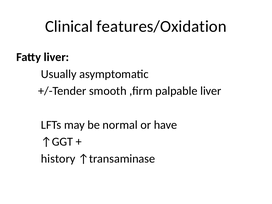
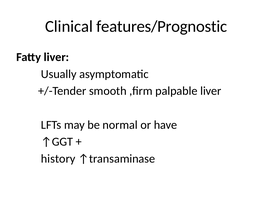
features/Oxidation: features/Oxidation -> features/Prognostic
